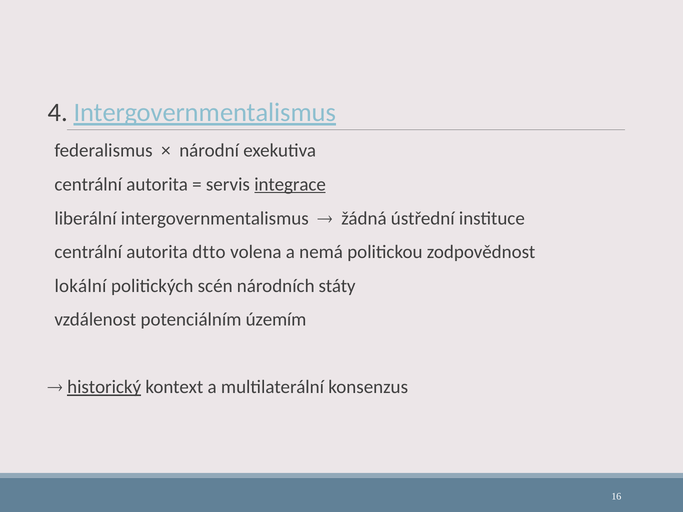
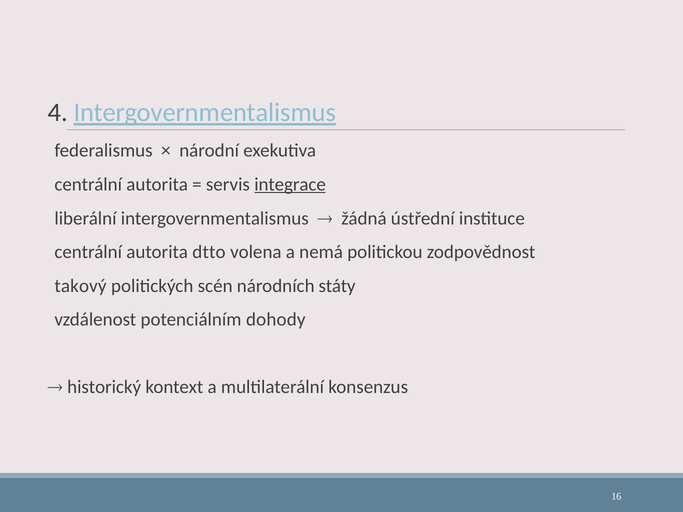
lokální: lokální -> takový
územím: územím -> dohody
historický underline: present -> none
